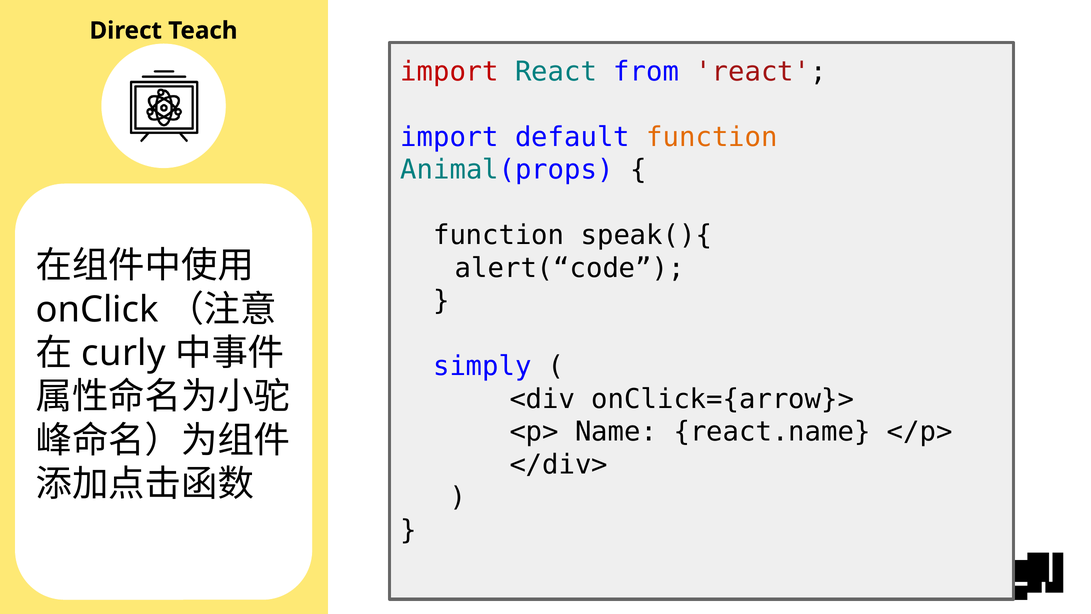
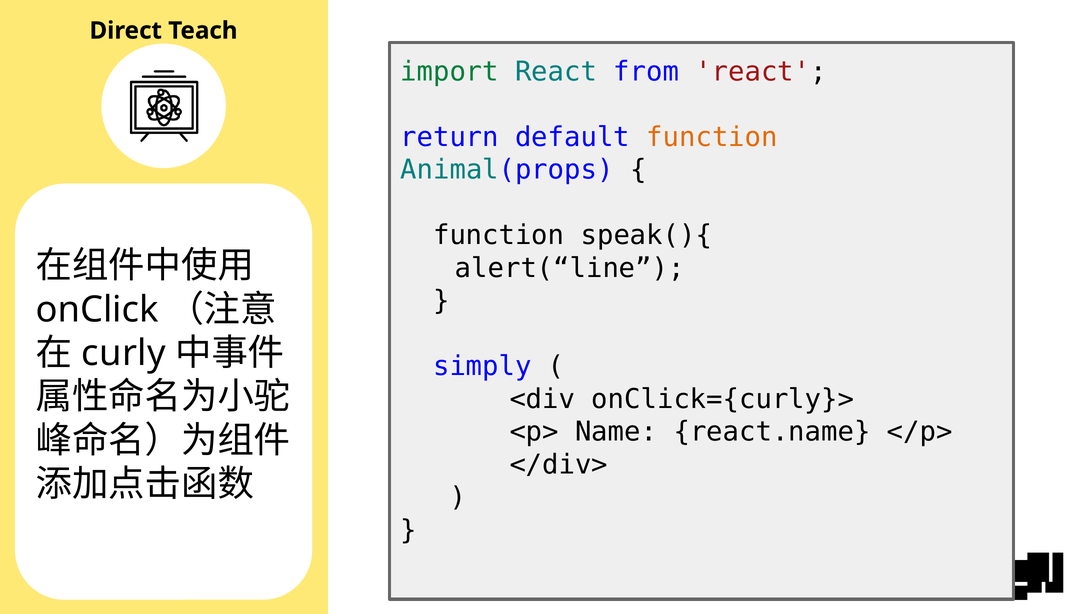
import at (450, 72) colour: red -> green
import at (450, 137): import -> return
alert(“code: alert(“code -> alert(“line
onClick={arrow}>: onClick={arrow}> -> onClick={curly}>
